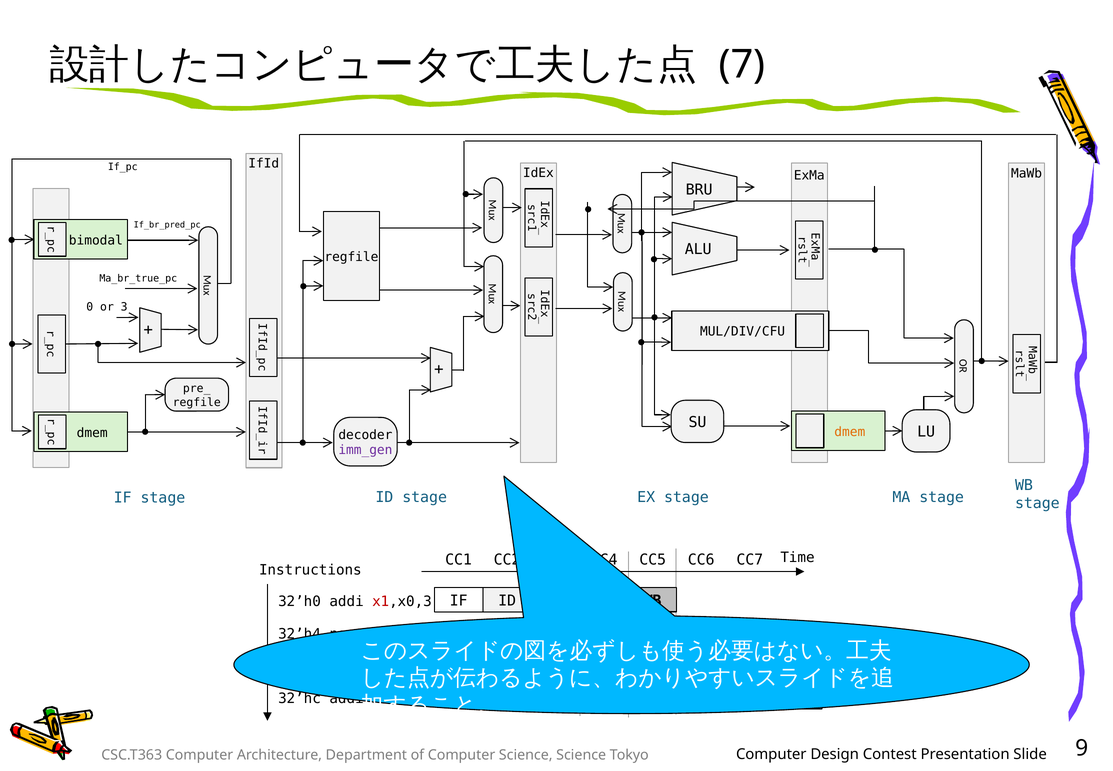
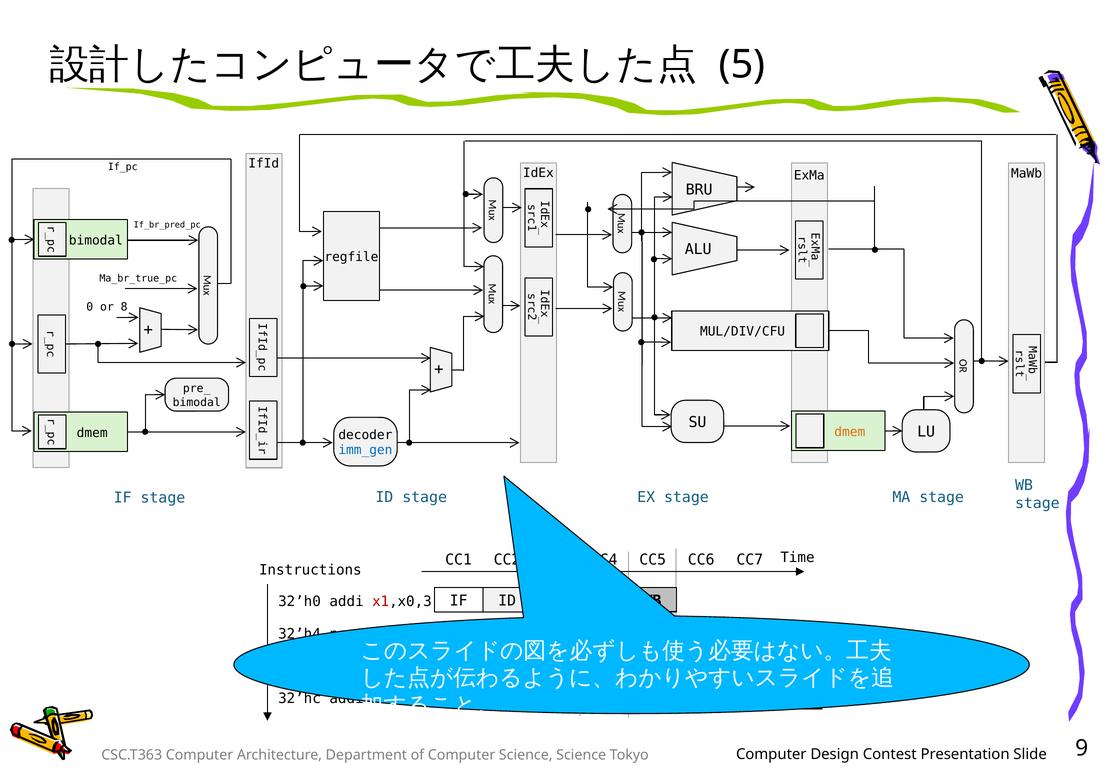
7: 7 -> 5
3: 3 -> 8
regfile at (197, 402): regfile -> bimodal
imm_gen colour: purple -> blue
